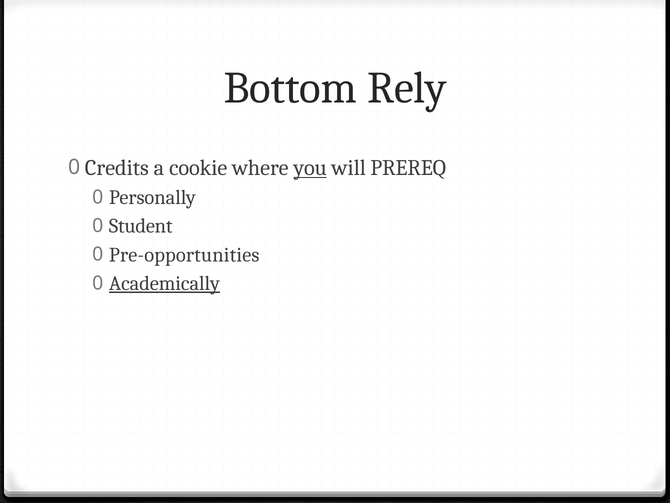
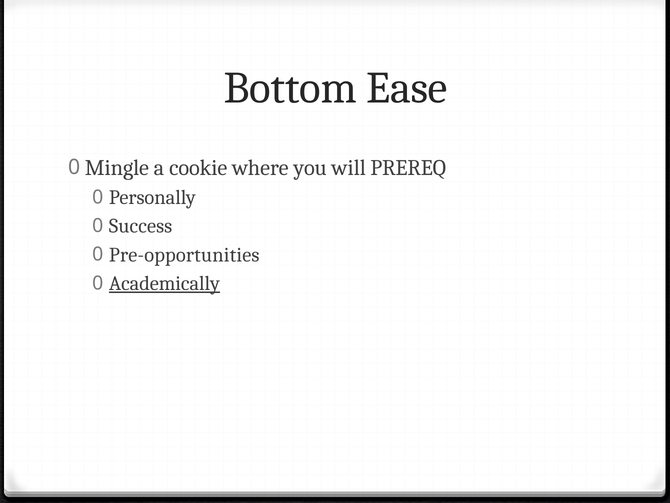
Rely: Rely -> Ease
Credits: Credits -> Mingle
you underline: present -> none
Student: Student -> Success
